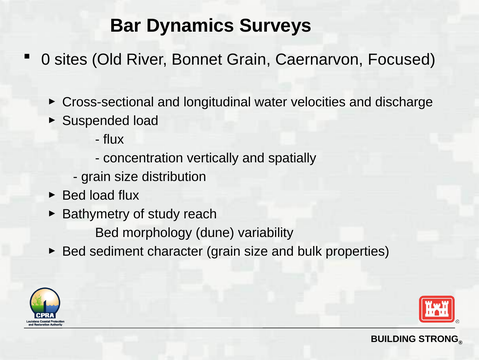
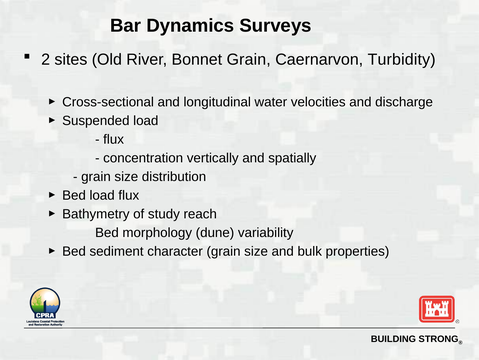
0: 0 -> 2
Focused: Focused -> Turbidity
